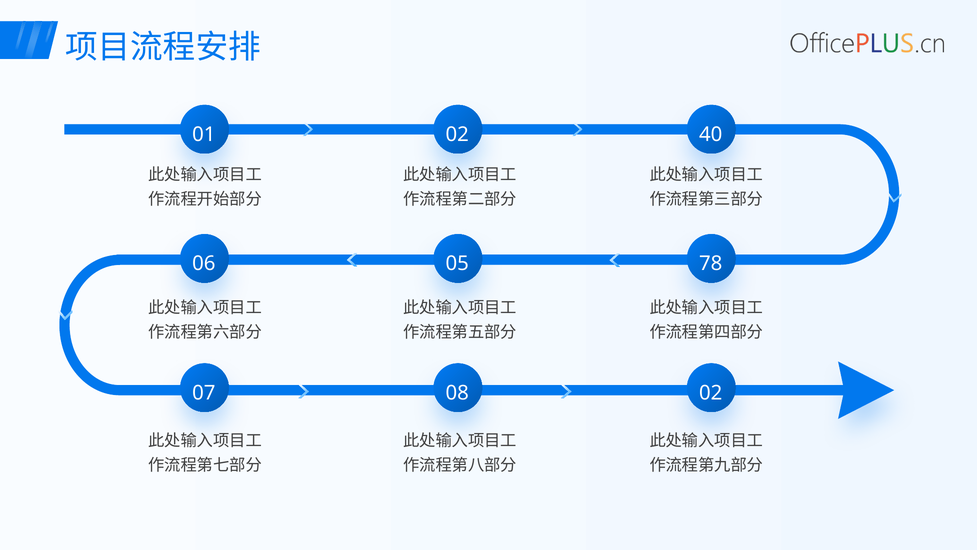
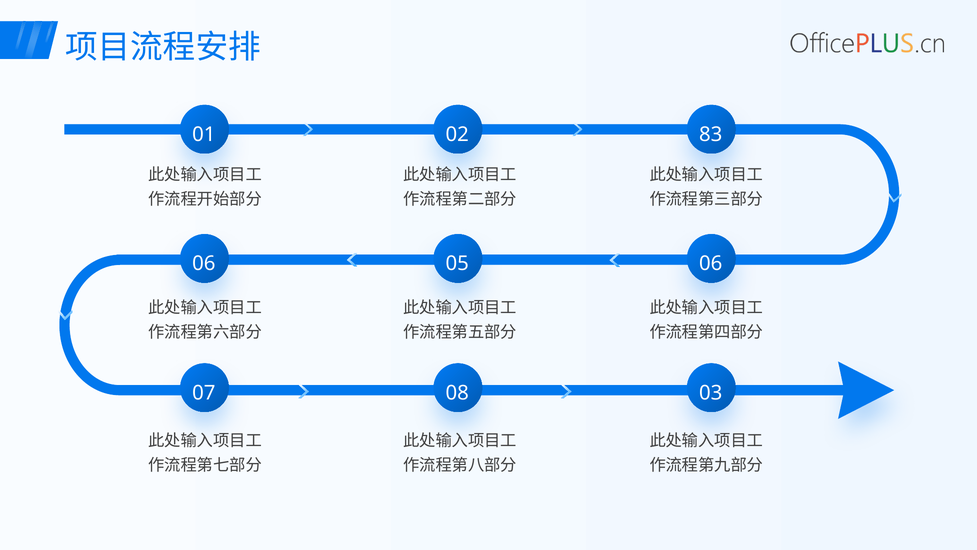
40: 40 -> 83
05 78: 78 -> 06
08 02: 02 -> 03
